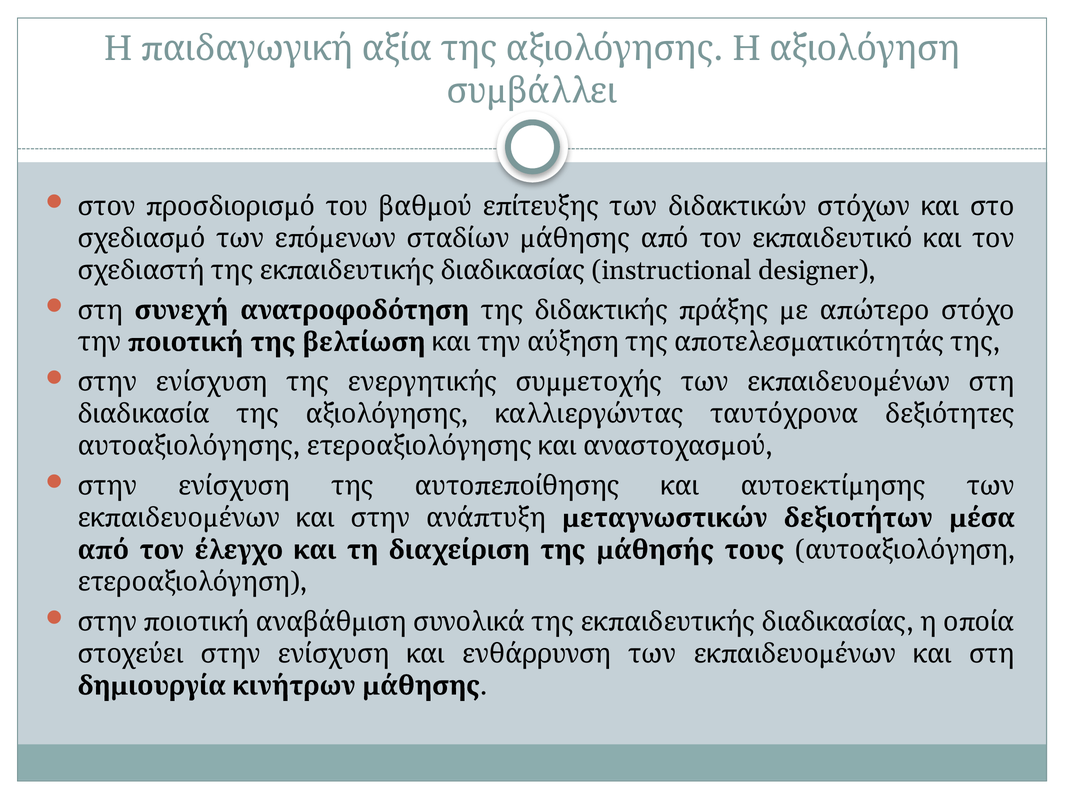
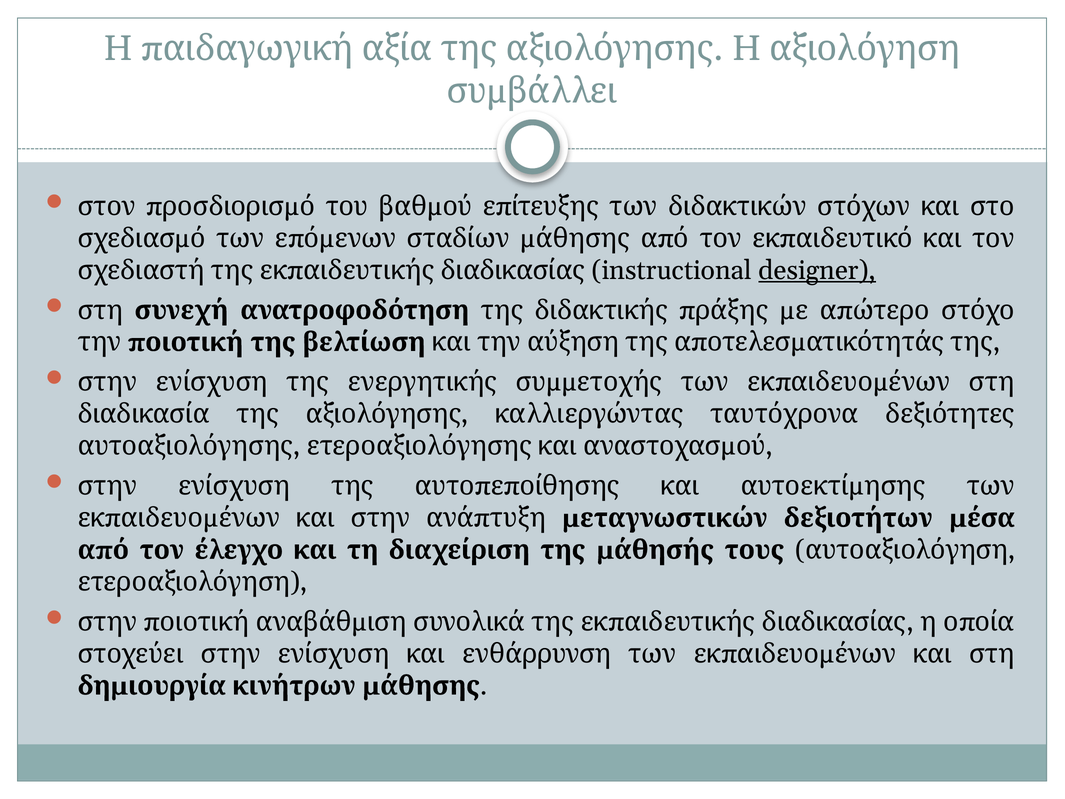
designer underline: none -> present
